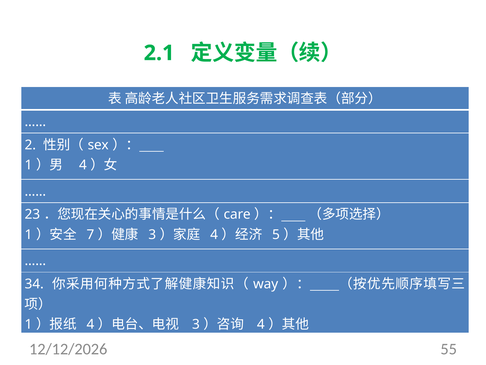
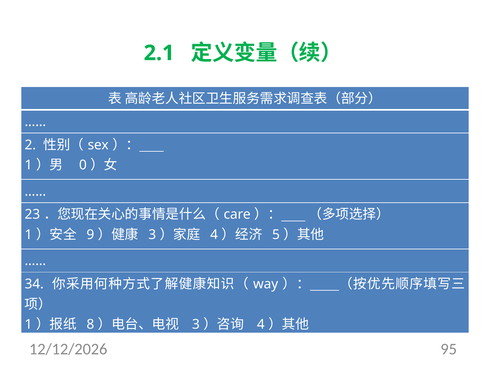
4 at (83, 165): 4 -> 0
7: 7 -> 9
4 at (90, 324): 4 -> 8
55: 55 -> 95
